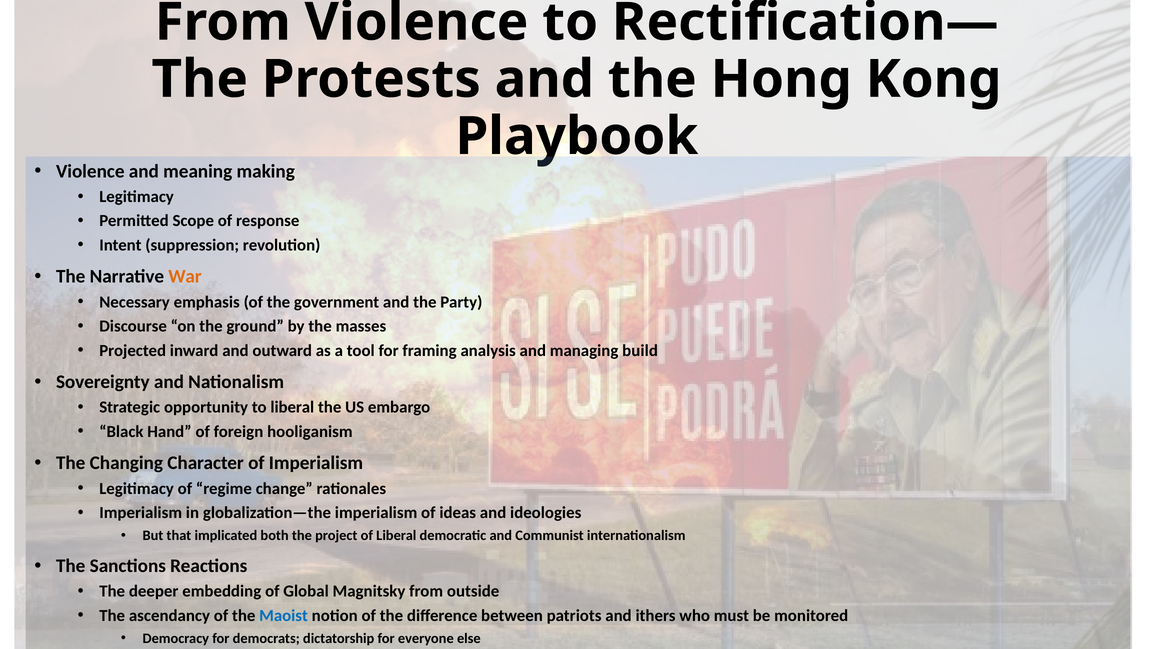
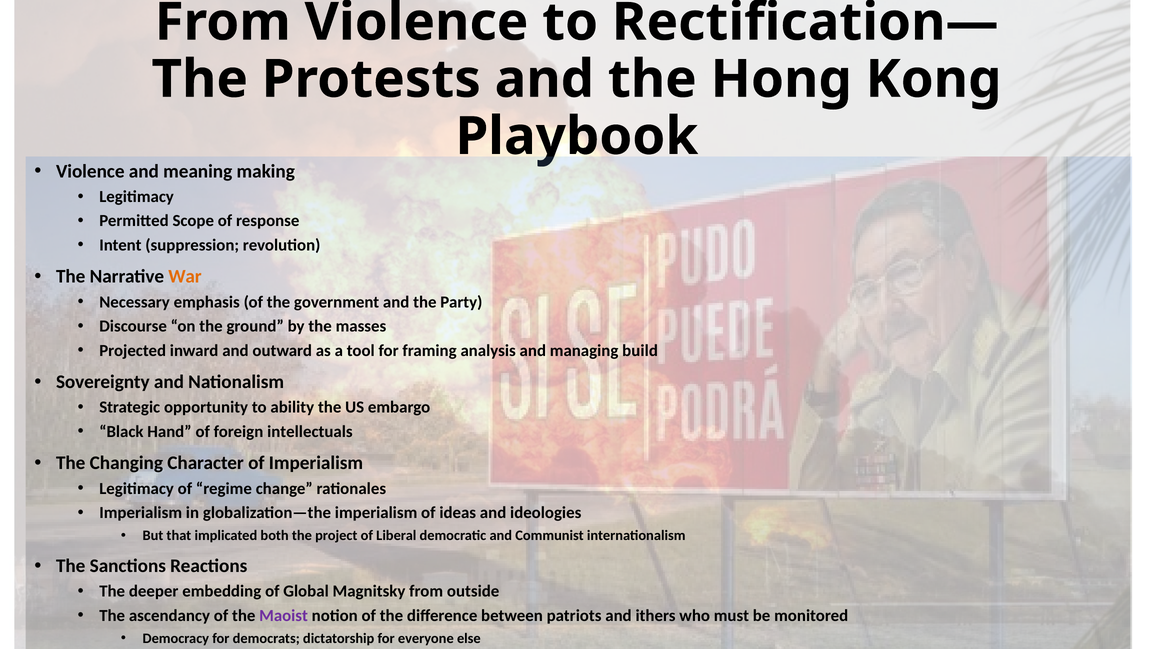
to liberal: liberal -> ability
hooliganism: hooliganism -> intellectuals
Maoist colour: blue -> purple
